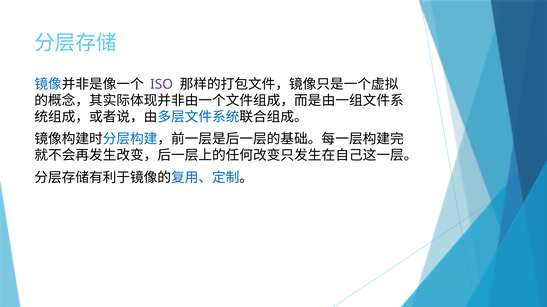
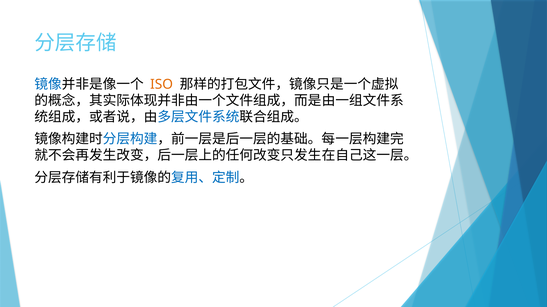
ISO colour: purple -> orange
